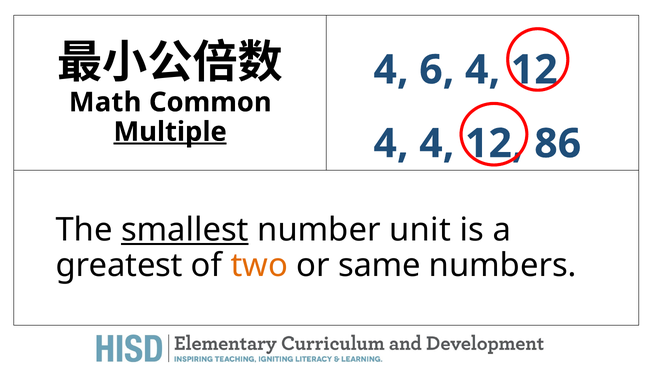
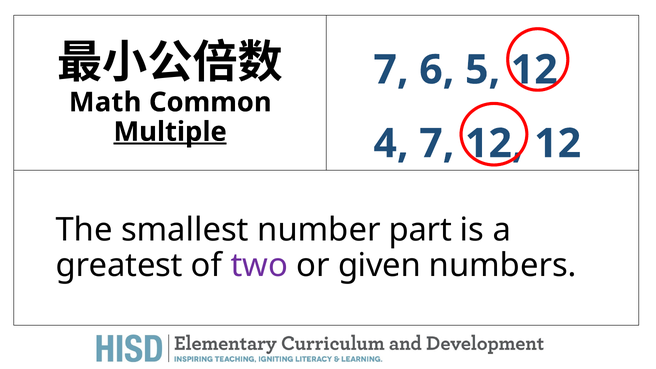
4 at (391, 70): 4 -> 7
6 4: 4 -> 5
4 4: 4 -> 7
86 at (558, 144): 86 -> 12
smallest underline: present -> none
unit: unit -> part
two colour: orange -> purple
same: same -> given
